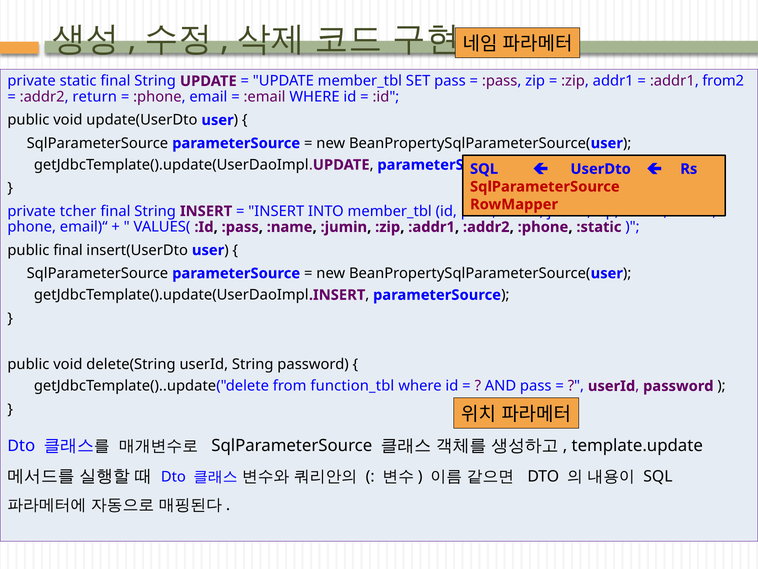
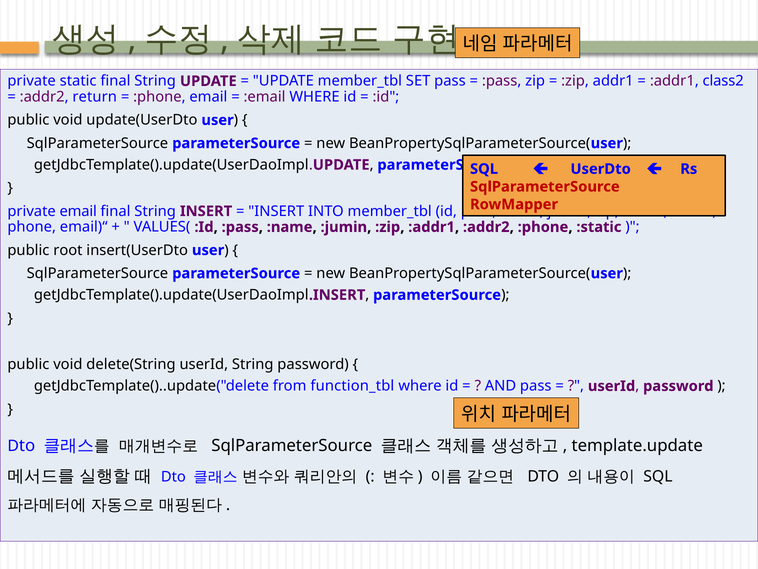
from2: from2 -> class2
private tcher: tcher -> email
public final: final -> root
